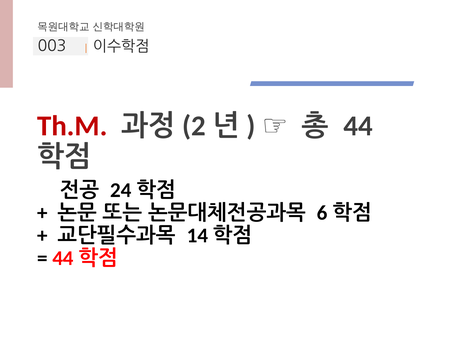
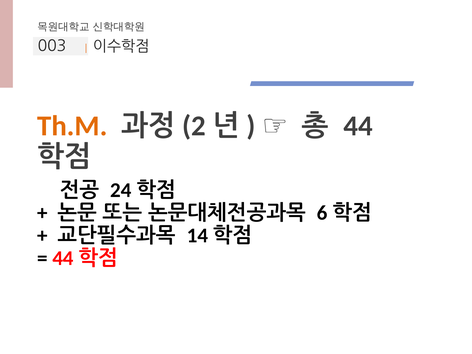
Th.M colour: red -> orange
